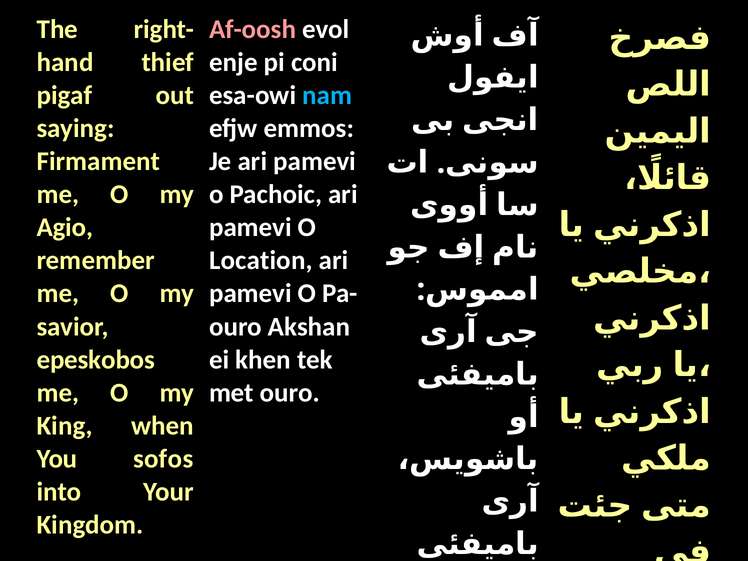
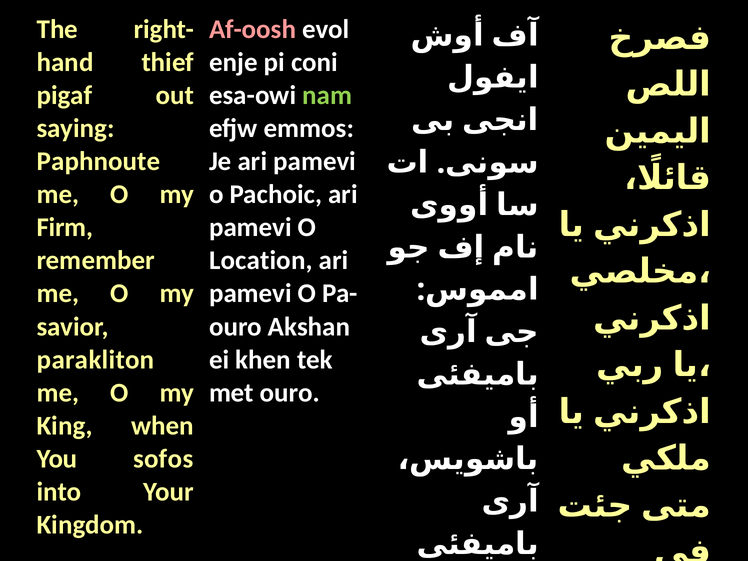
nam colour: light blue -> light green
Firmament: Firmament -> Paphnoute
Agio: Agio -> Firm
epeskobos: epeskobos -> parakliton
